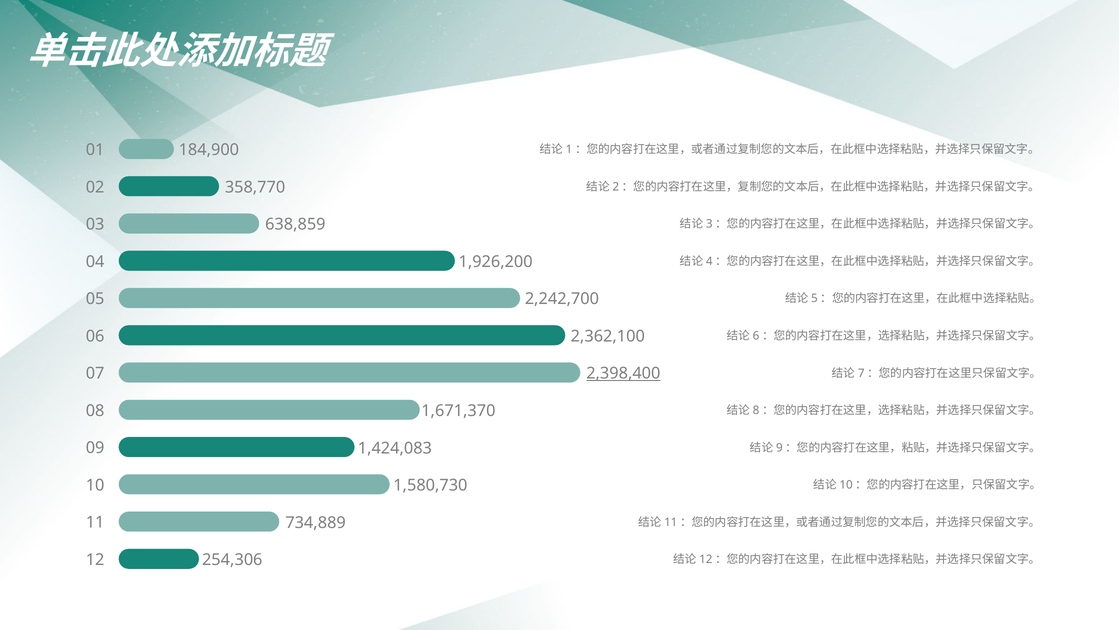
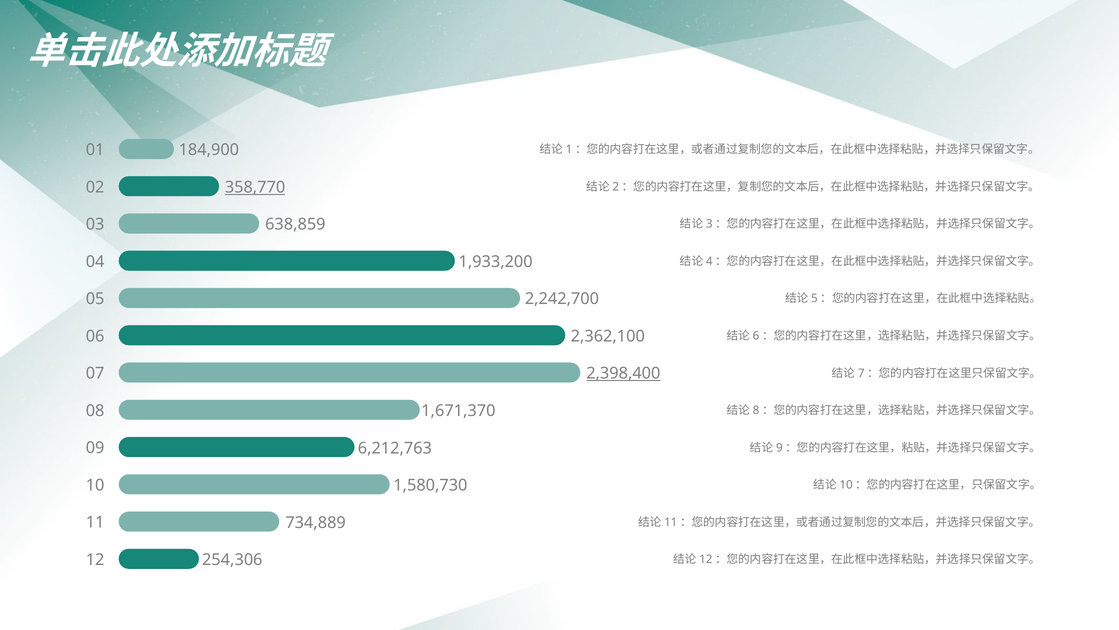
358,770 underline: none -> present
1,926,200: 1,926,200 -> 1,933,200
1,424,083: 1,424,083 -> 6,212,763
